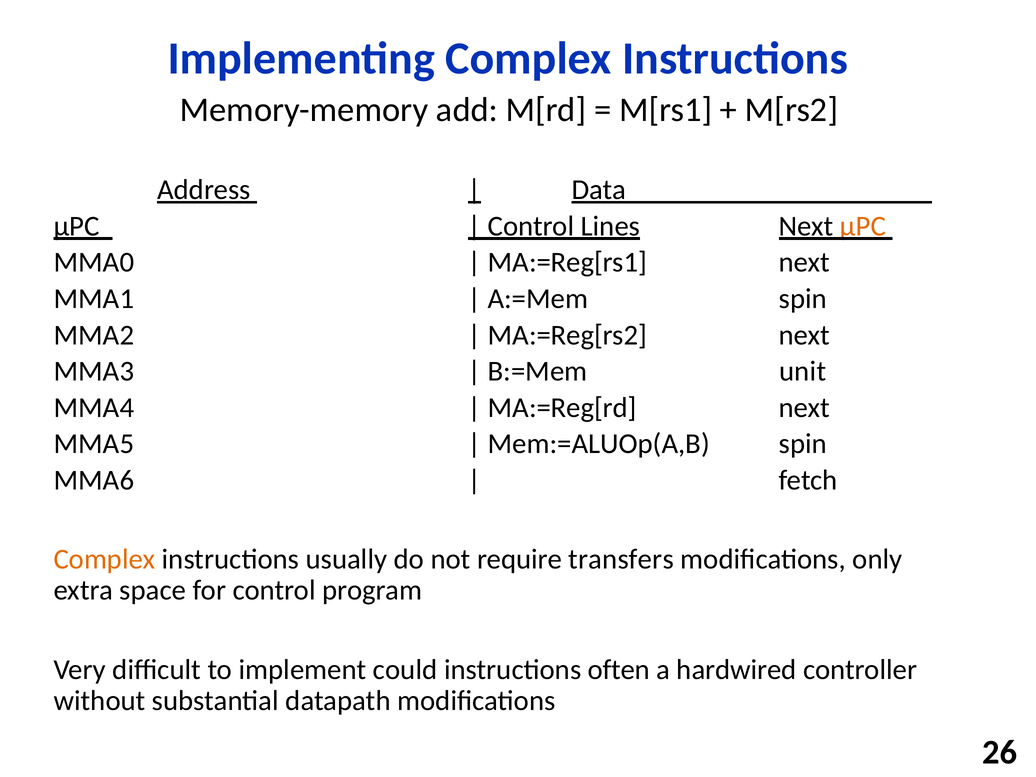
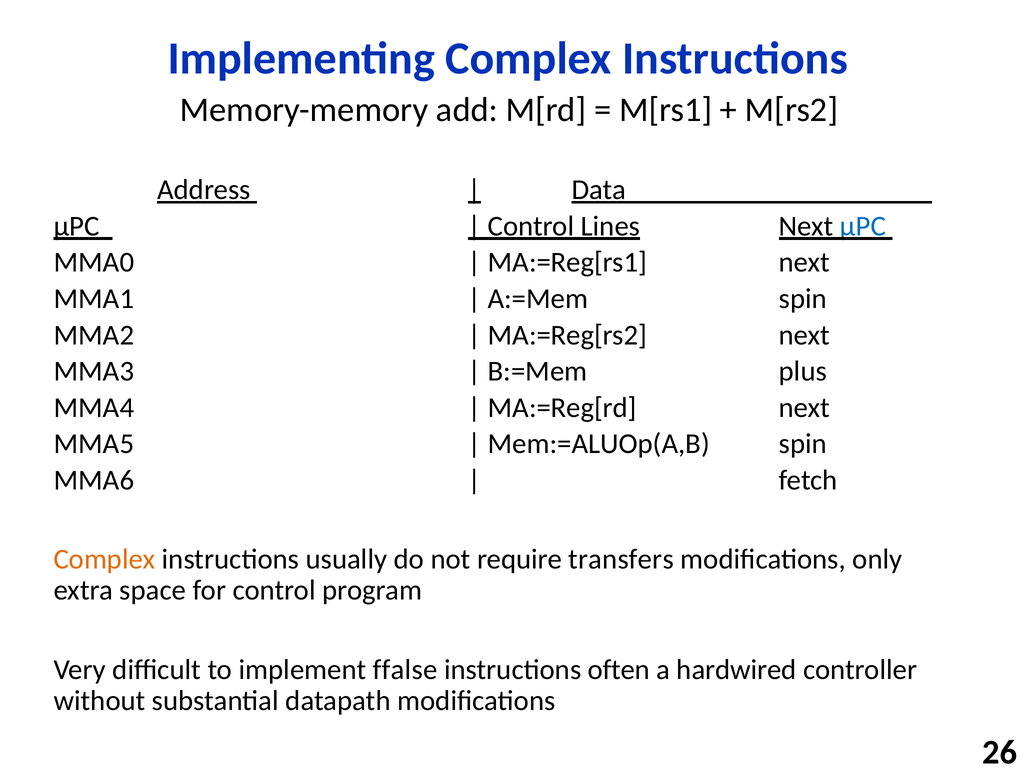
µPC at (863, 226) colour: orange -> blue
unit: unit -> plus
could: could -> ffalse
